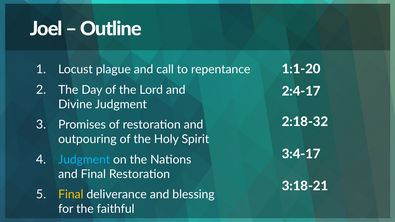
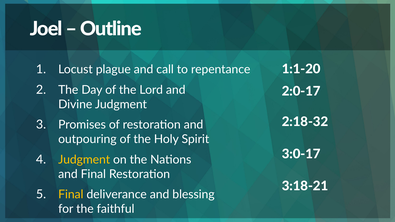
2:4-17: 2:4-17 -> 2:0-17
3:4-17: 3:4-17 -> 3:0-17
Judgment at (84, 160) colour: light blue -> yellow
